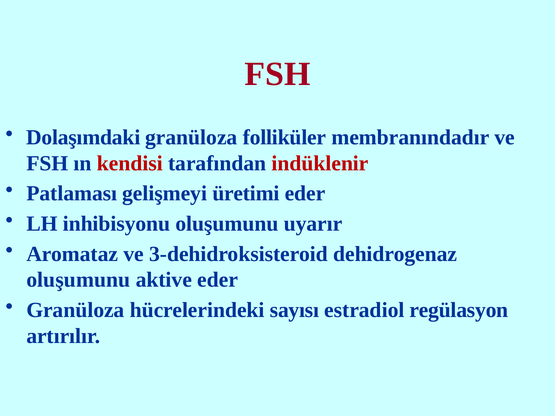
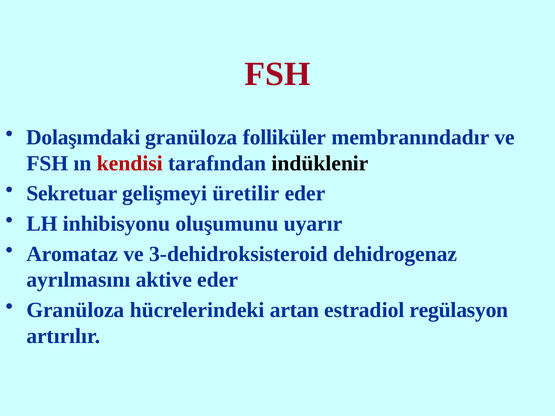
indüklenir colour: red -> black
Patlaması: Patlaması -> Sekretuar
üretimi: üretimi -> üretilir
oluşumunu at (78, 280): oluşumunu -> ayrılmasını
sayısı: sayısı -> artan
